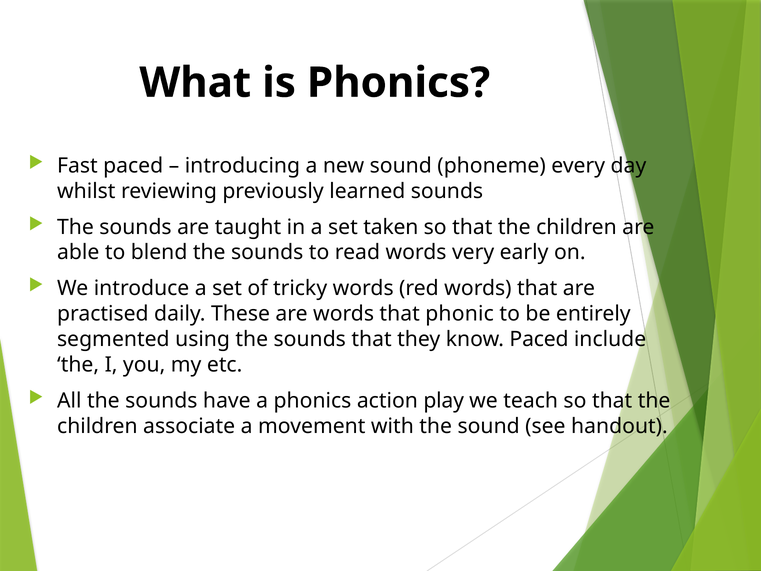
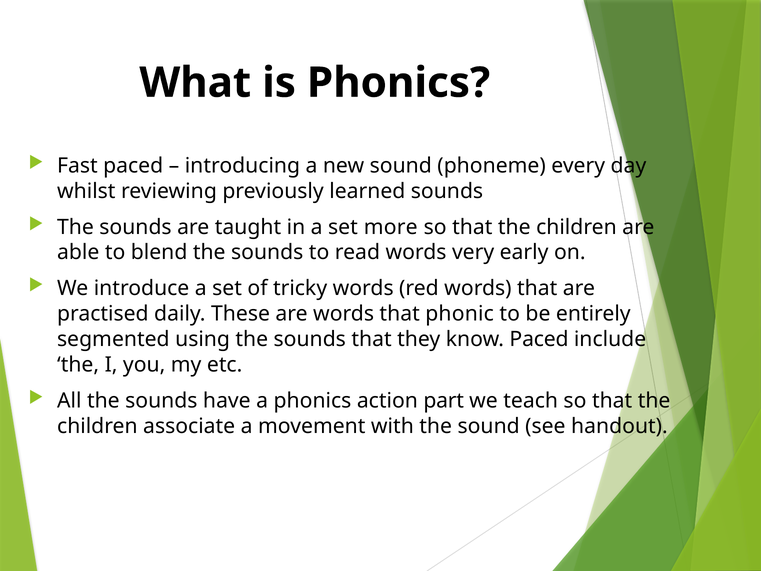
taken: taken -> more
play: play -> part
